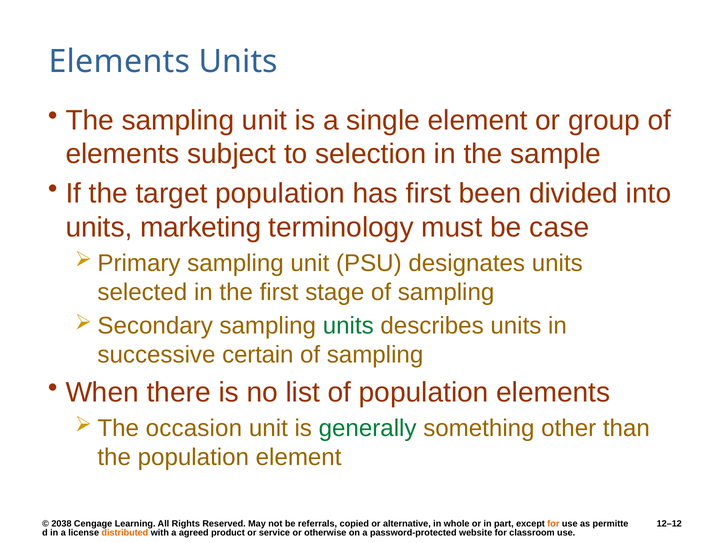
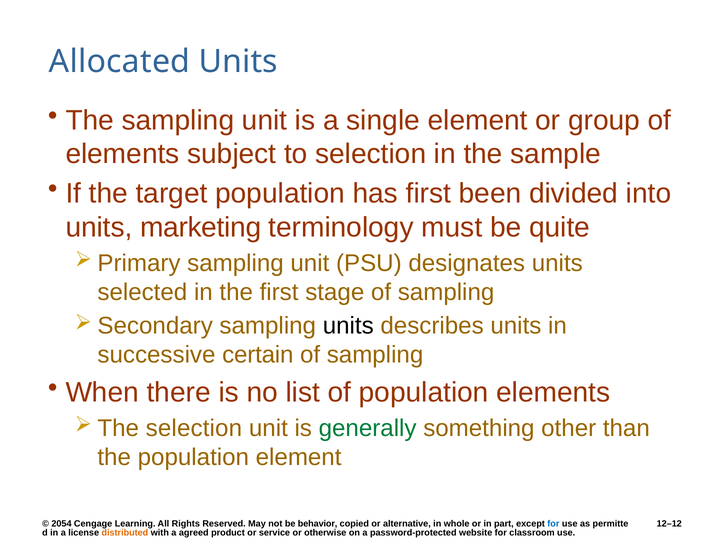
Elements at (119, 61): Elements -> Allocated
case: case -> quite
units at (348, 326) colour: green -> black
occasion at (194, 428): occasion -> selection
2038: 2038 -> 2054
referrals: referrals -> behavior
for at (553, 524) colour: orange -> blue
